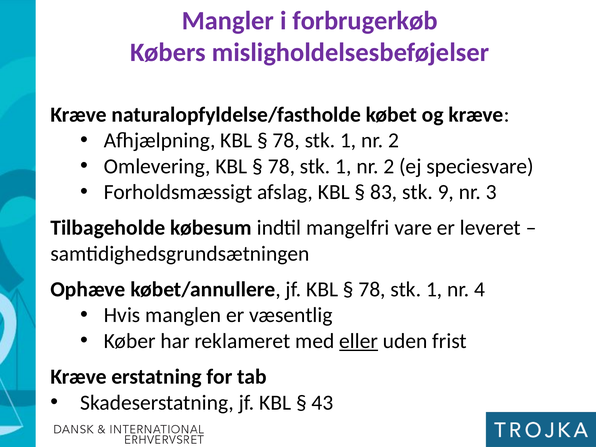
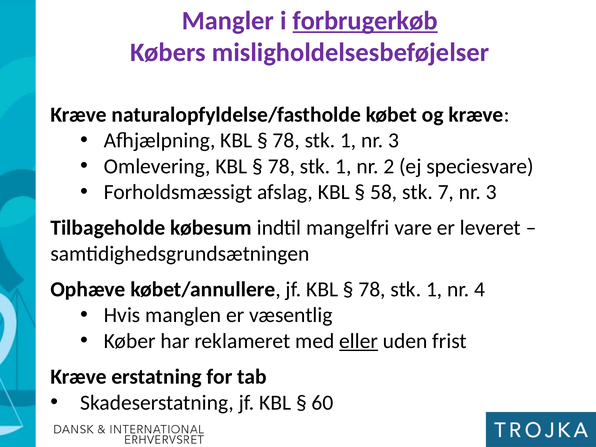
forbrugerkøb underline: none -> present
2 at (394, 140): 2 -> 3
83: 83 -> 58
9: 9 -> 7
43: 43 -> 60
